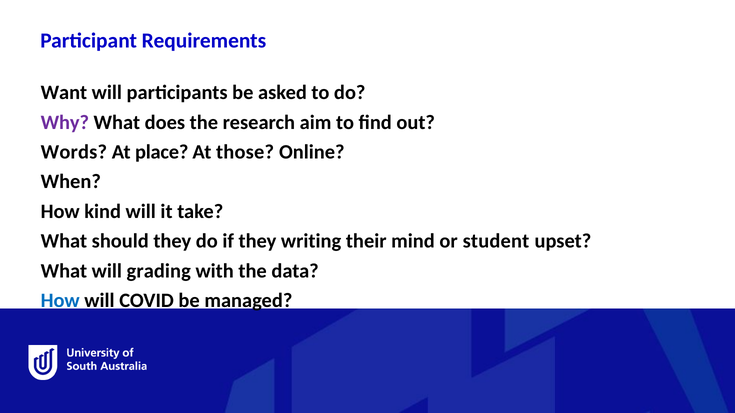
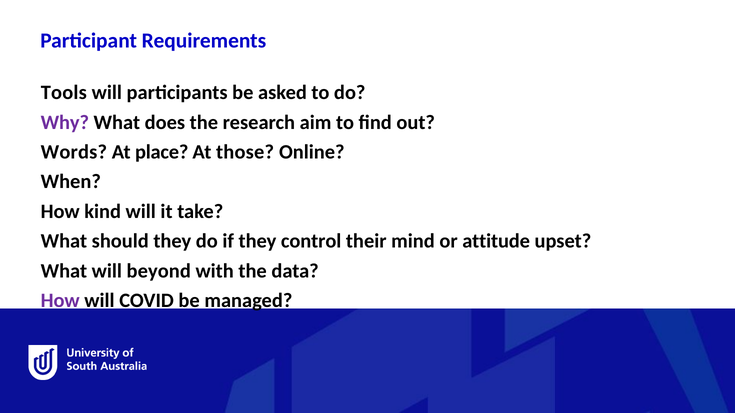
Want: Want -> Tools
writing: writing -> control
student: student -> attitude
grading: grading -> beyond
How at (60, 301) colour: blue -> purple
